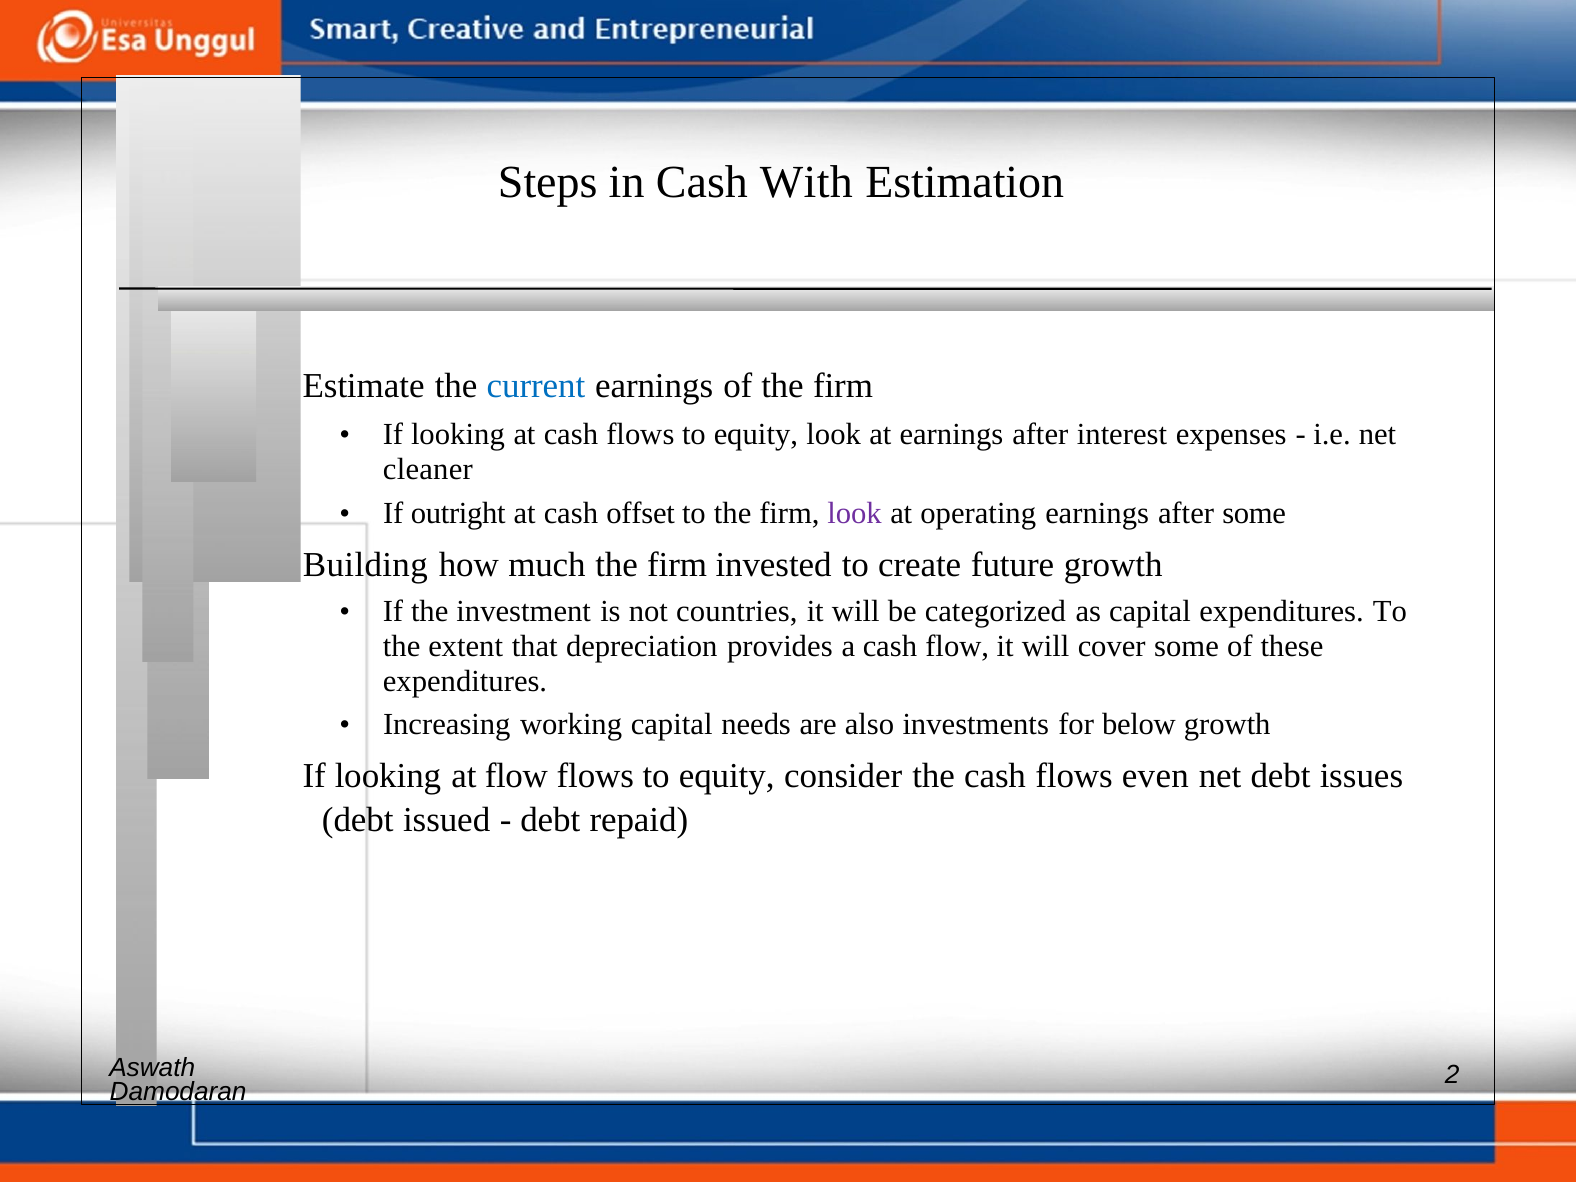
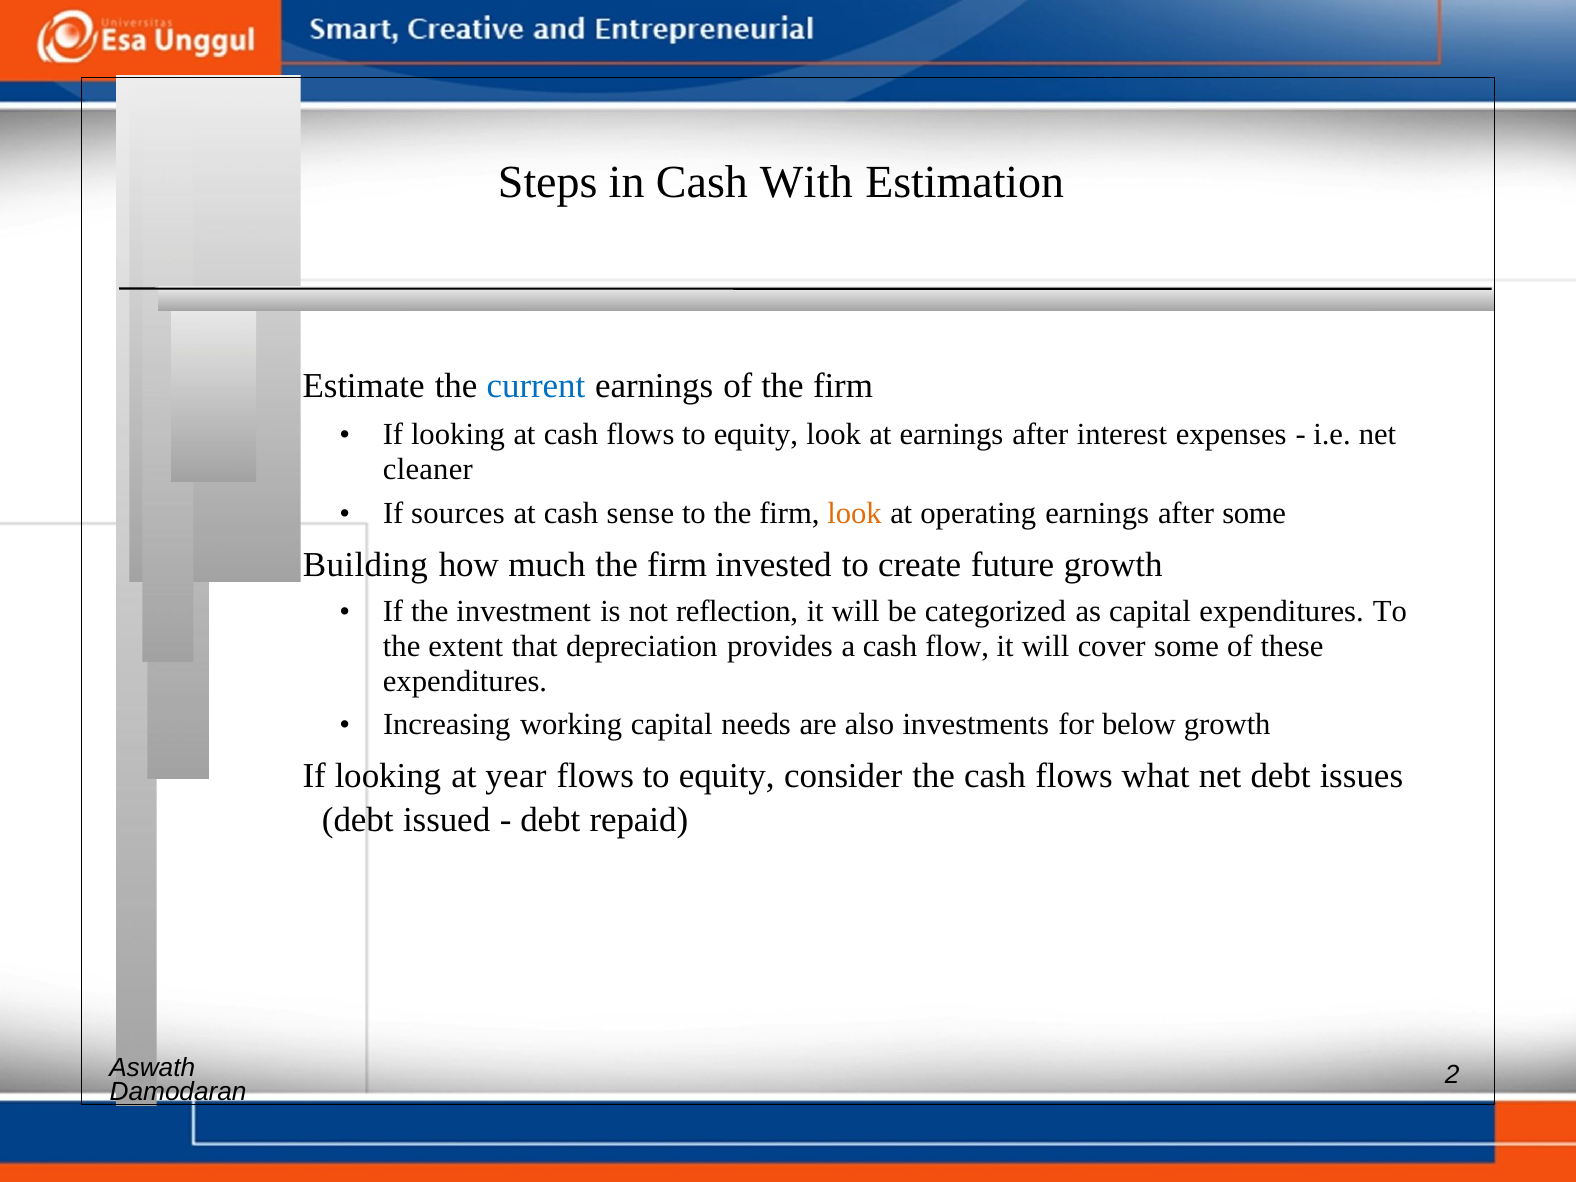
outright: outright -> sources
offset: offset -> sense
look at (855, 513) colour: purple -> orange
countries: countries -> reflection
at flow: flow -> year
even: even -> what
